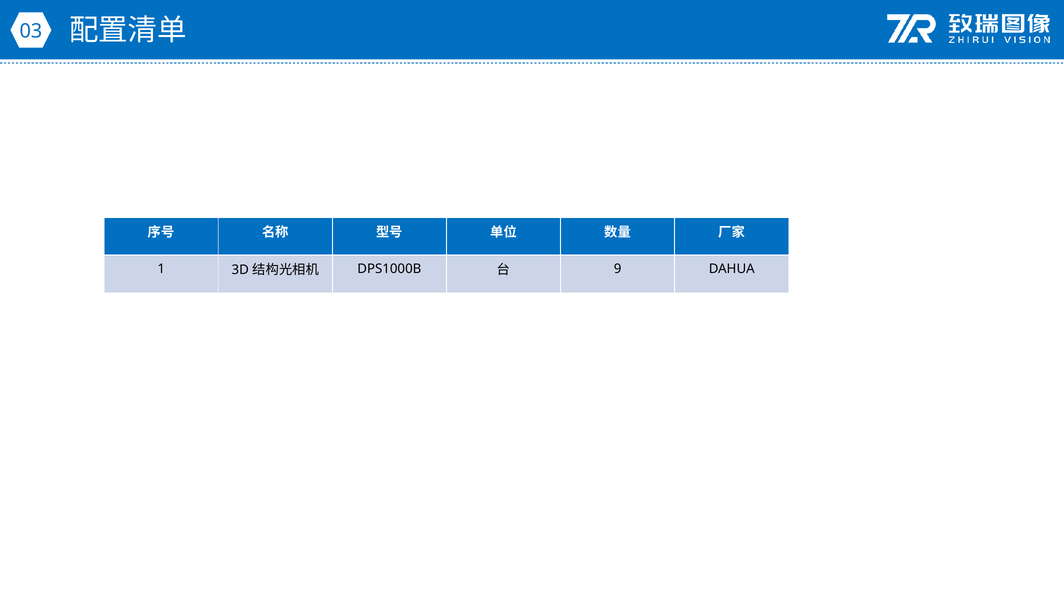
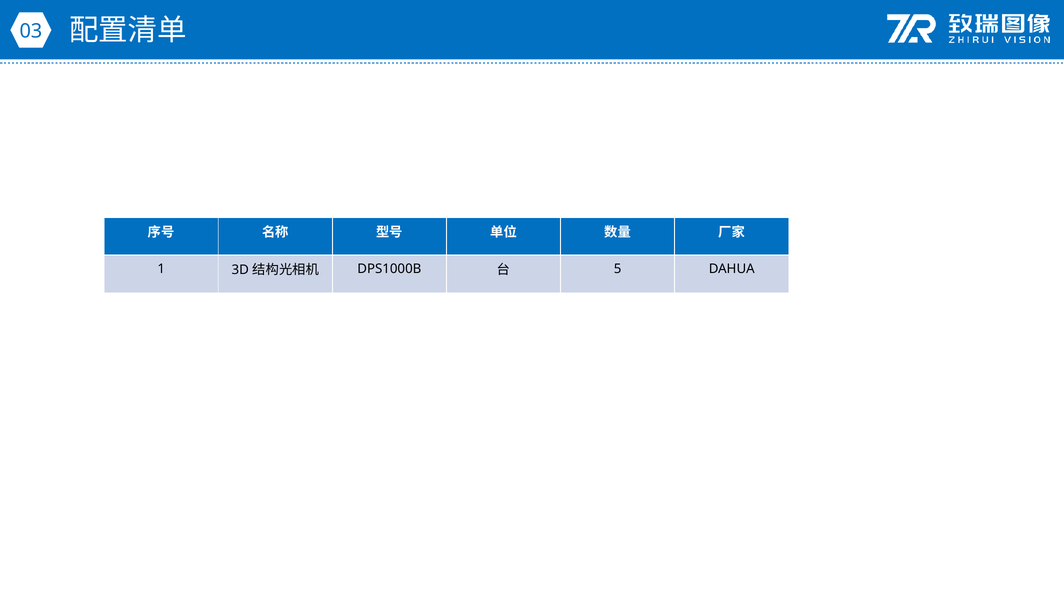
9: 9 -> 5
